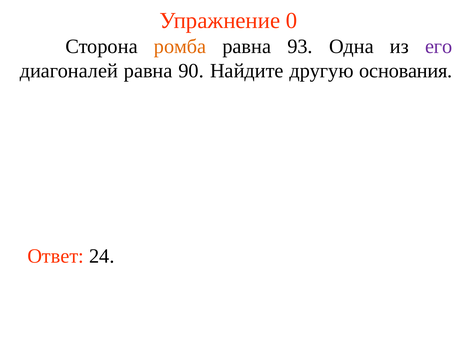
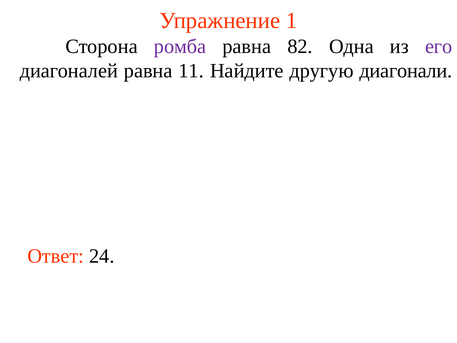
0: 0 -> 1
ромба colour: orange -> purple
93: 93 -> 82
90: 90 -> 11
основания: основания -> диагонали
